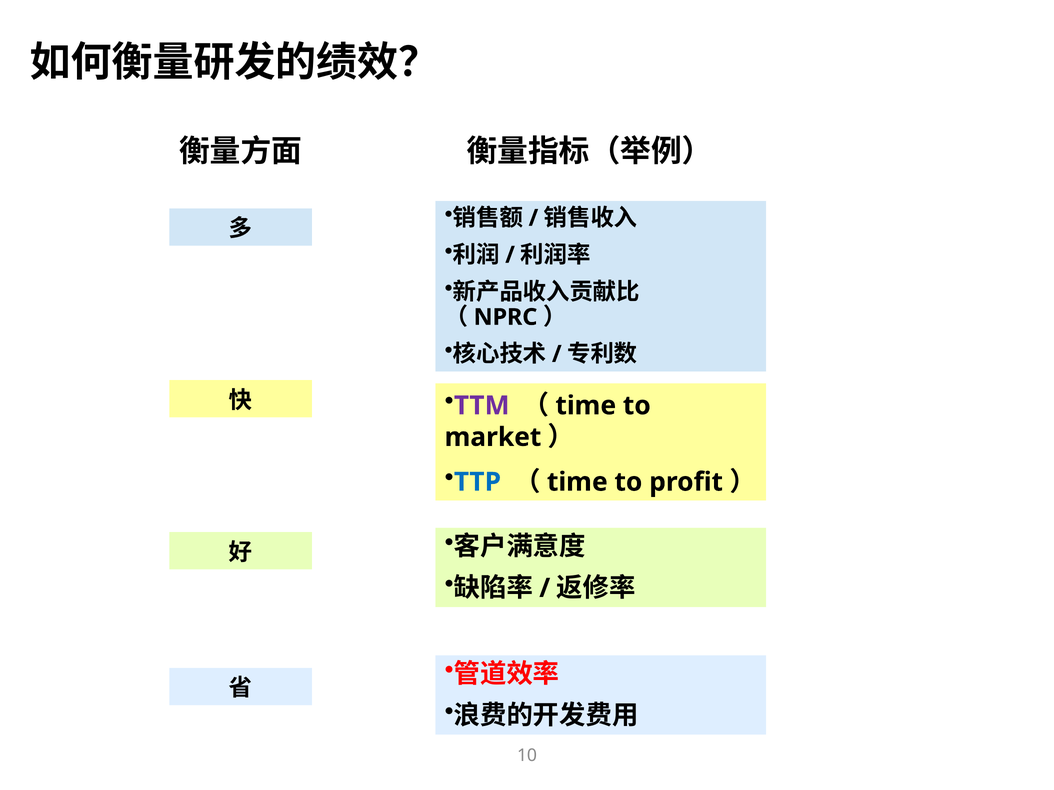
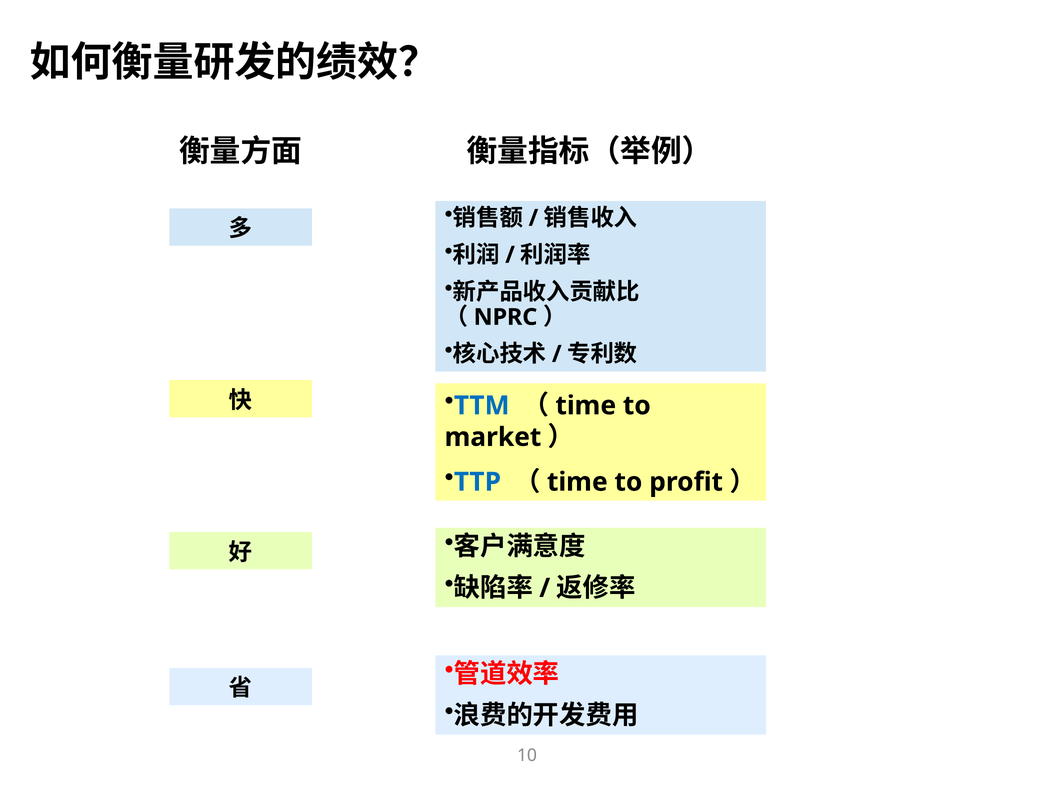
TTM colour: purple -> blue
